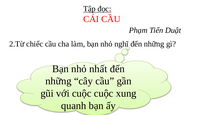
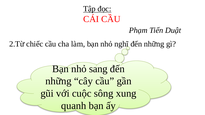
nhất: nhất -> sang
cuộc cuộc: cuộc -> sông
